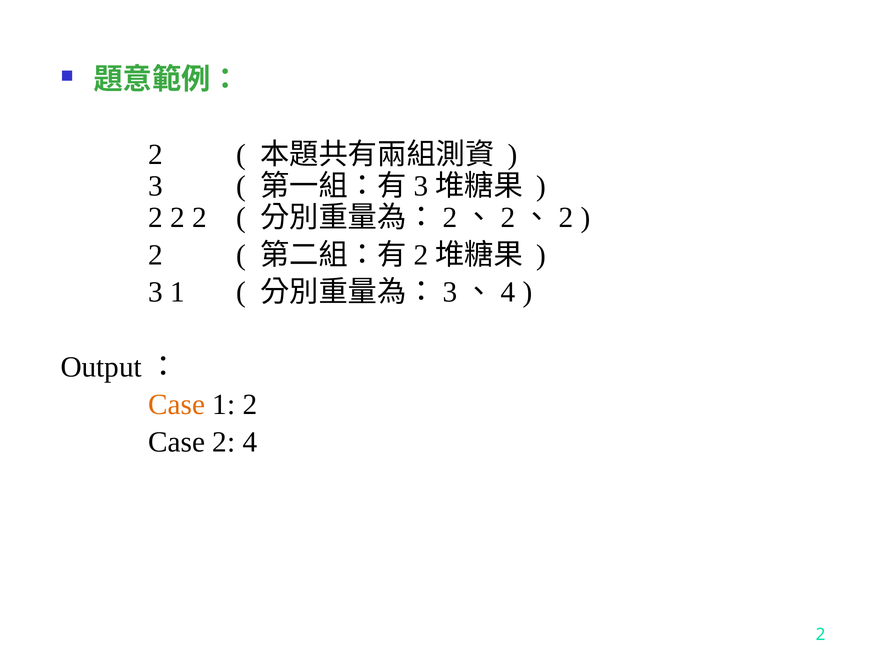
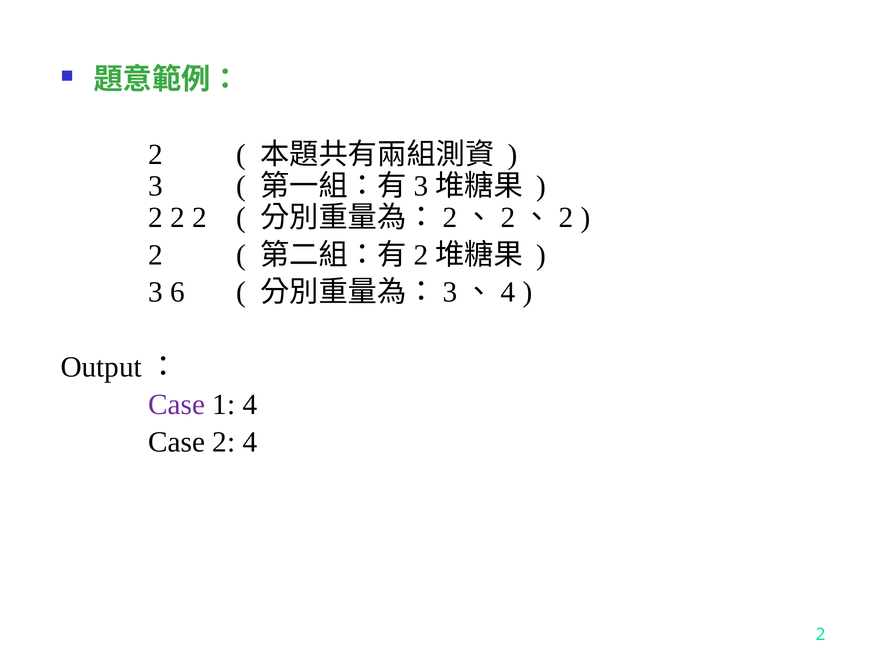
3 1: 1 -> 6
Case at (177, 405) colour: orange -> purple
1 2: 2 -> 4
